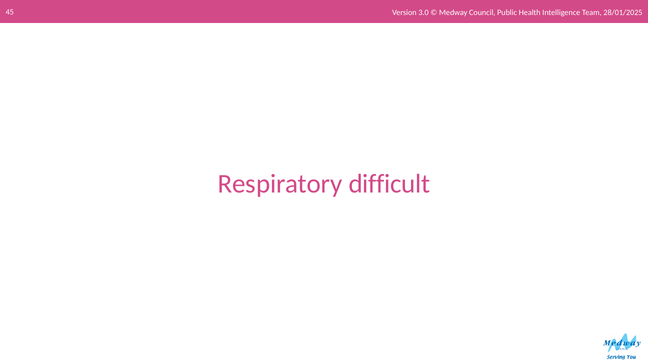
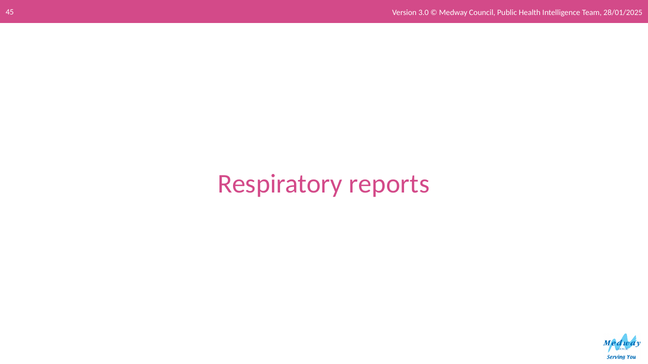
difficult: difficult -> reports
